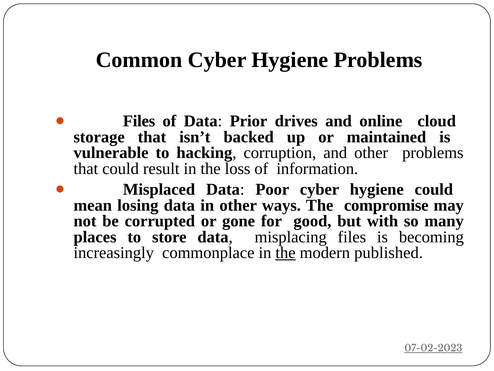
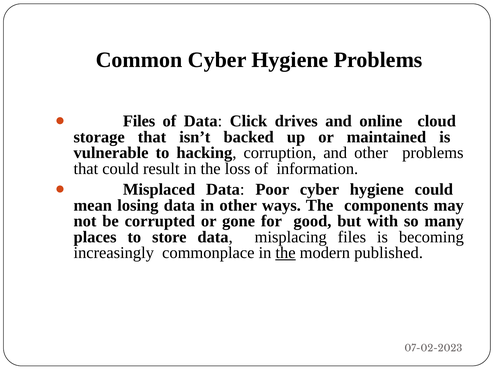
Prior: Prior -> Click
compromise: compromise -> components
07-02-2023 underline: present -> none
